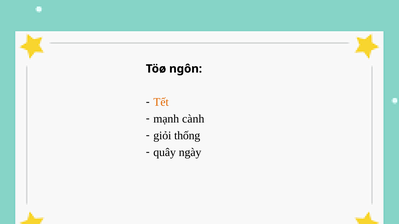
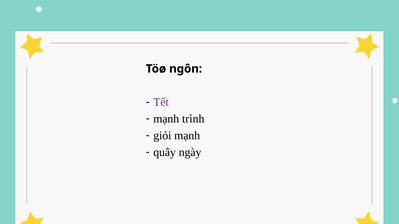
Tết colour: orange -> purple
cành: cành -> trình
giỏi thống: thống -> mạnh
